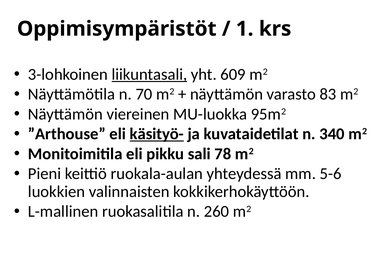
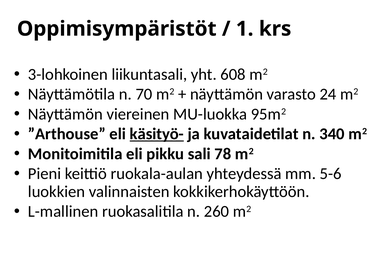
liikuntasali underline: present -> none
609: 609 -> 608
83: 83 -> 24
